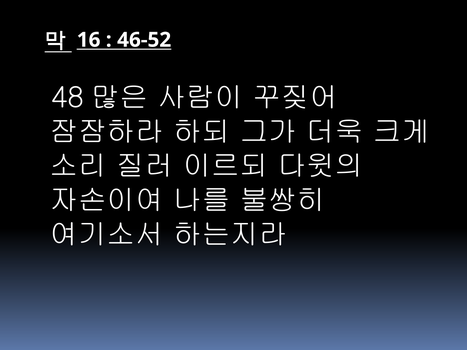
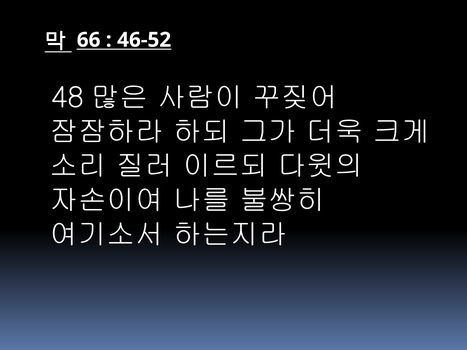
16: 16 -> 66
